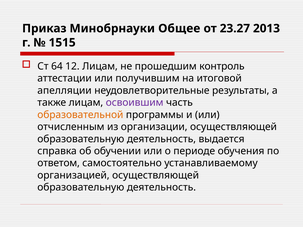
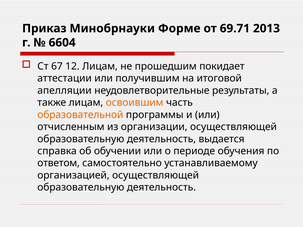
Общее: Общее -> Форме
23.27: 23.27 -> 69.71
1515: 1515 -> 6604
64: 64 -> 67
контроль: контроль -> покидает
освоившим colour: purple -> orange
